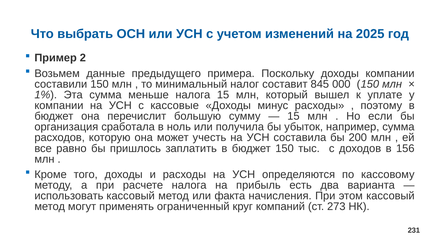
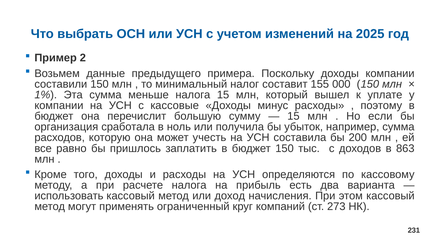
845: 845 -> 155
156: 156 -> 863
факта: факта -> доход
